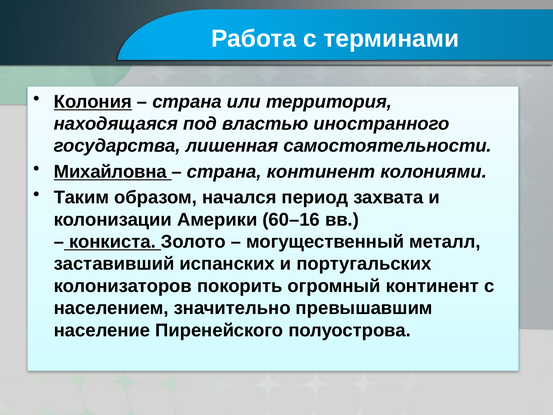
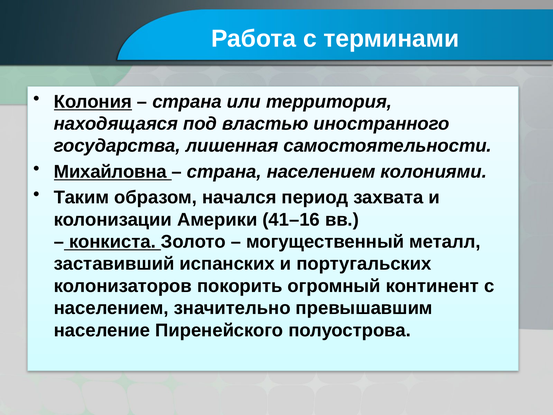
страна континент: континент -> населением
60–16: 60–16 -> 41–16
